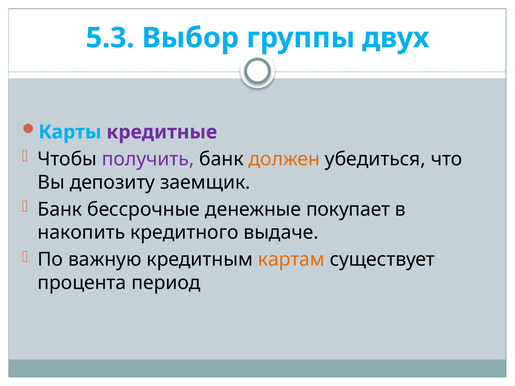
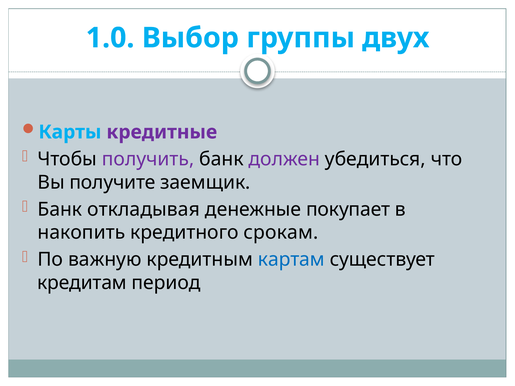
5.3: 5.3 -> 1.0
должен colour: orange -> purple
депозиту: депозиту -> получите
бессрочные: бессрочные -> откладывая
выдаче: выдаче -> срокам
картам colour: orange -> blue
процента: процента -> кредитам
